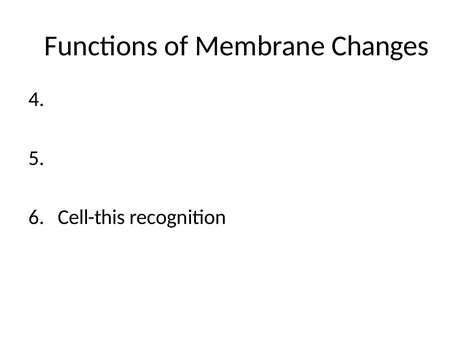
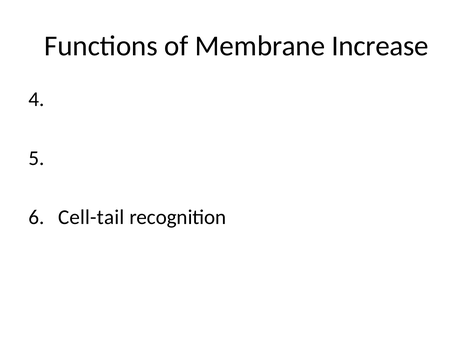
Changes: Changes -> Increase
Cell-this: Cell-this -> Cell-tail
